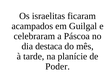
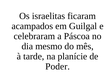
destaca: destaca -> mesmo
